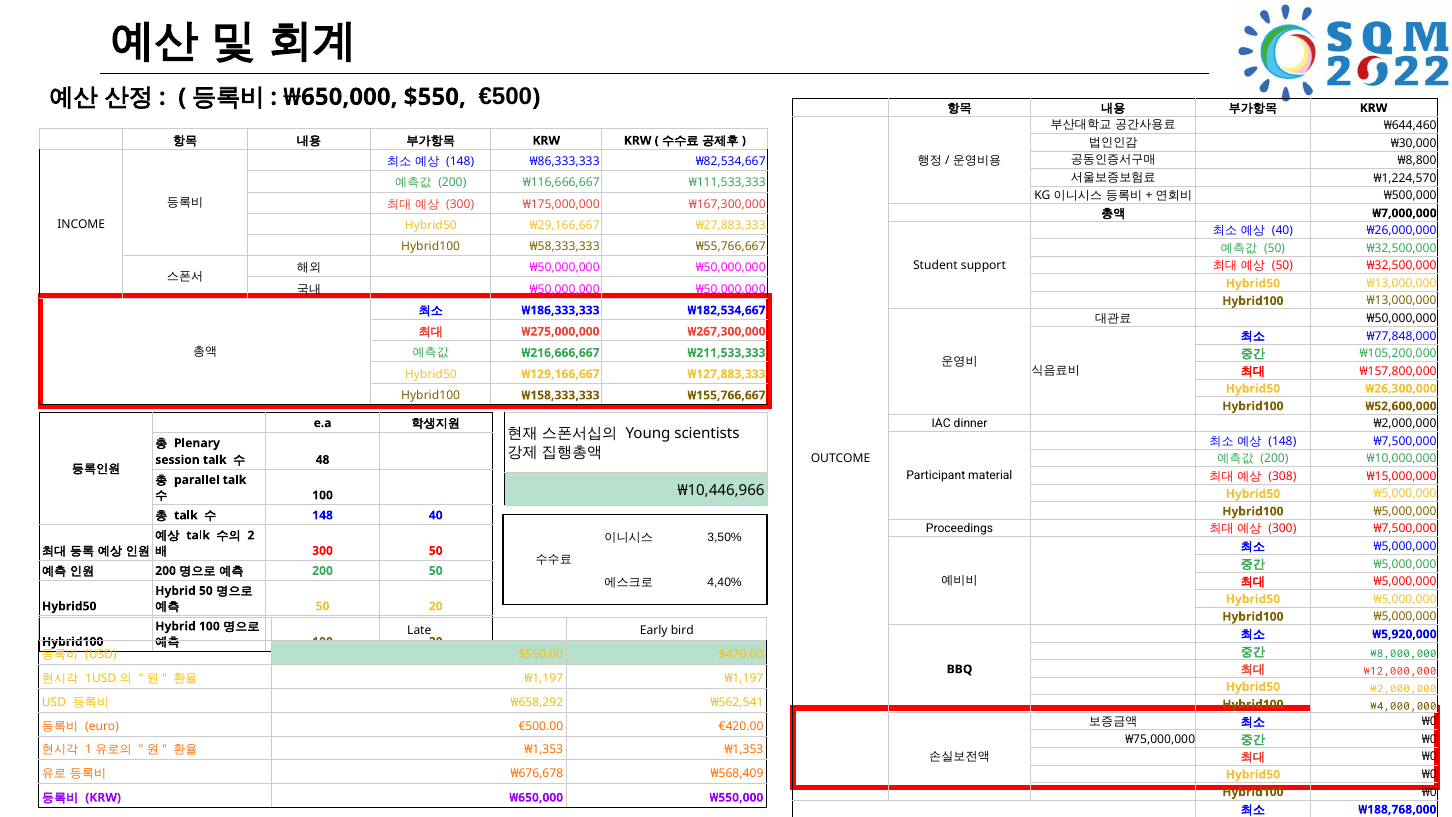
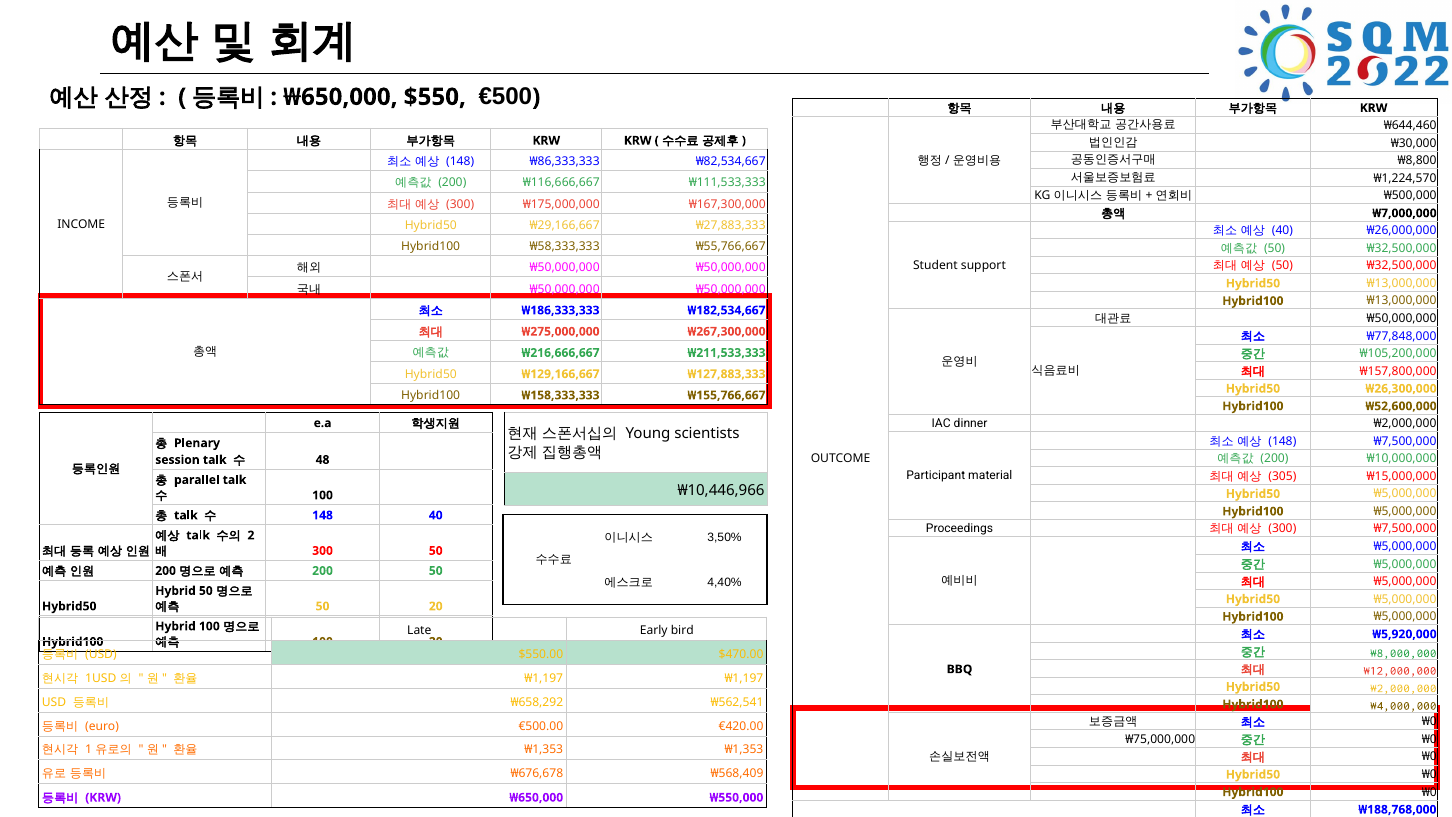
308: 308 -> 305
